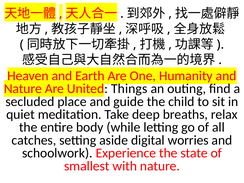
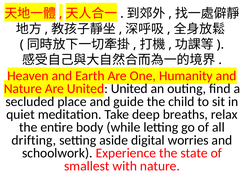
United Things: Things -> United
catches: catches -> drifting
